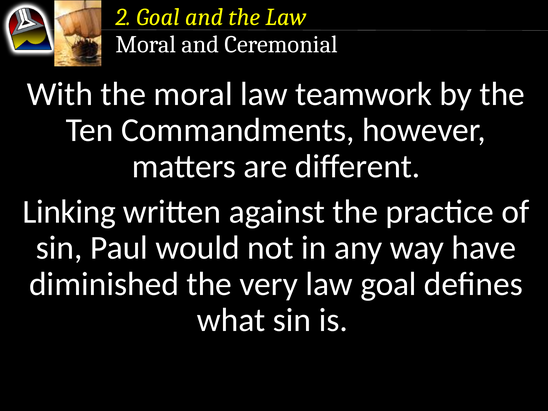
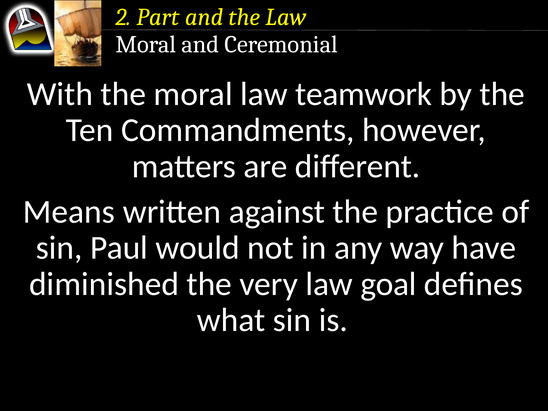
2 Goal: Goal -> Part
Linking: Linking -> Means
